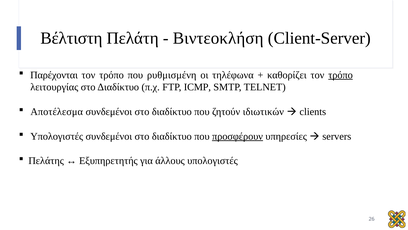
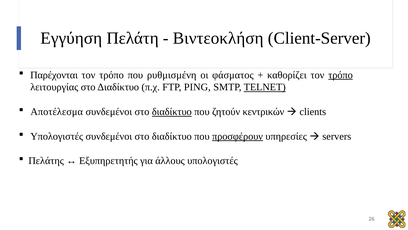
Βέλτιστη: Βέλτιστη -> Εγγύηση
τηλέφωνα: τηλέφωνα -> φάσματος
ICMP: ICMP -> PING
TELNET underline: none -> present
διαδίκτυο at (172, 112) underline: none -> present
ιδιωτικών: ιδιωτικών -> κεντρικών
